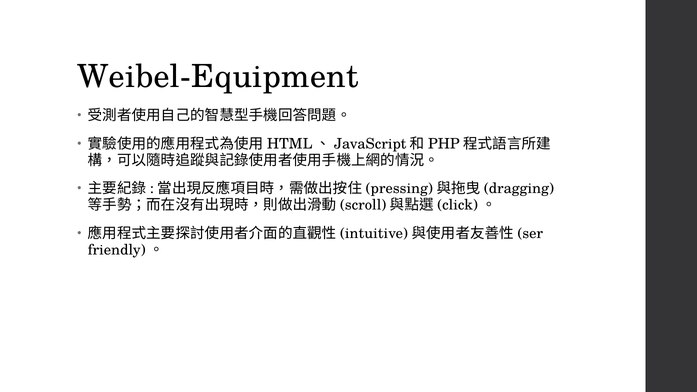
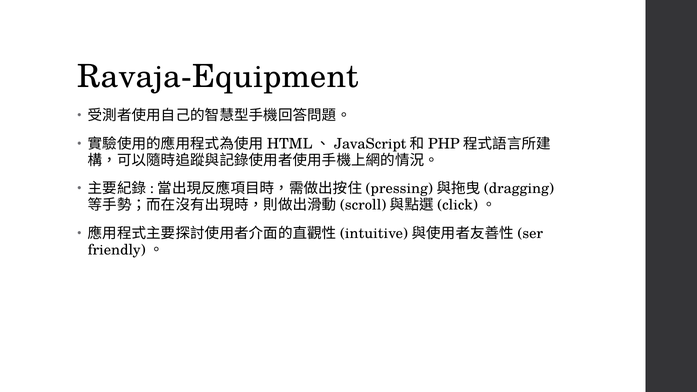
Weibel-Equipment: Weibel-Equipment -> Ravaja-Equipment
